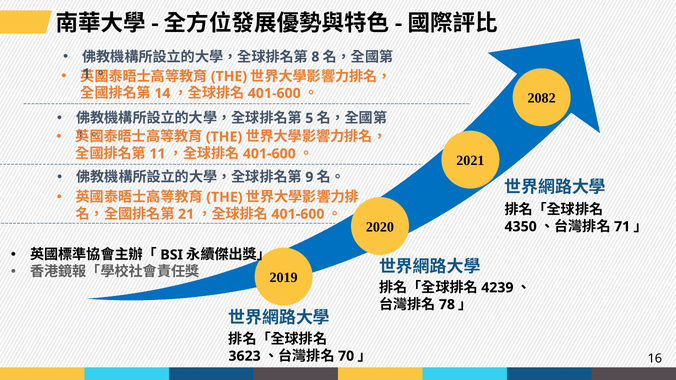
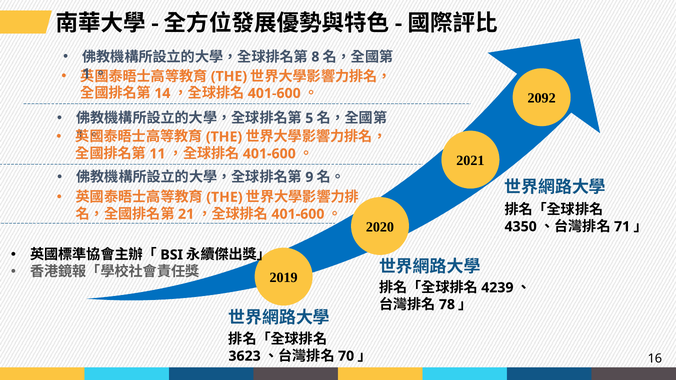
2082: 2082 -> 2092
